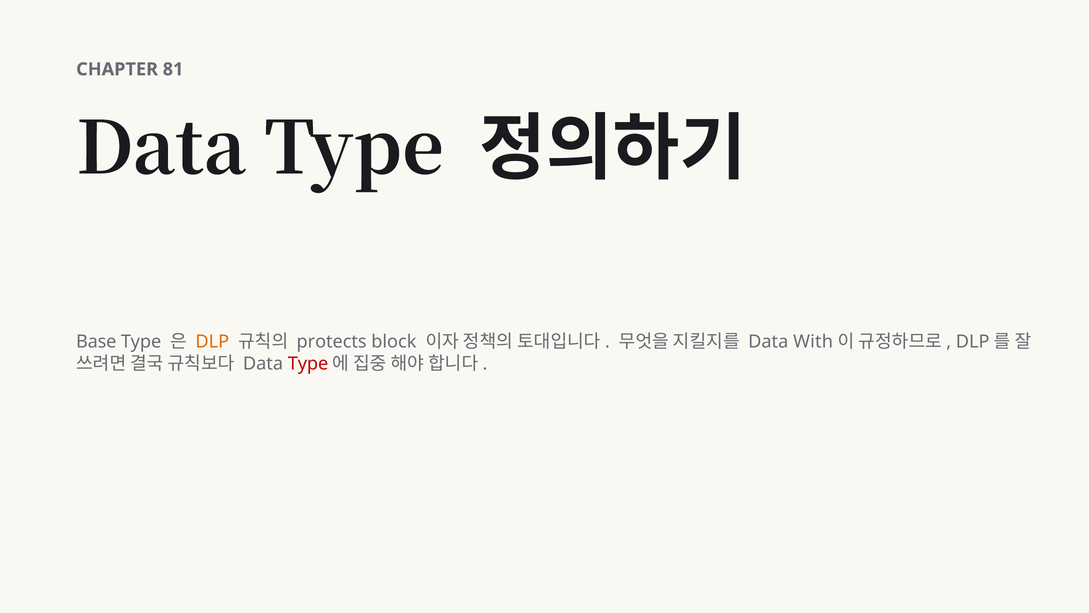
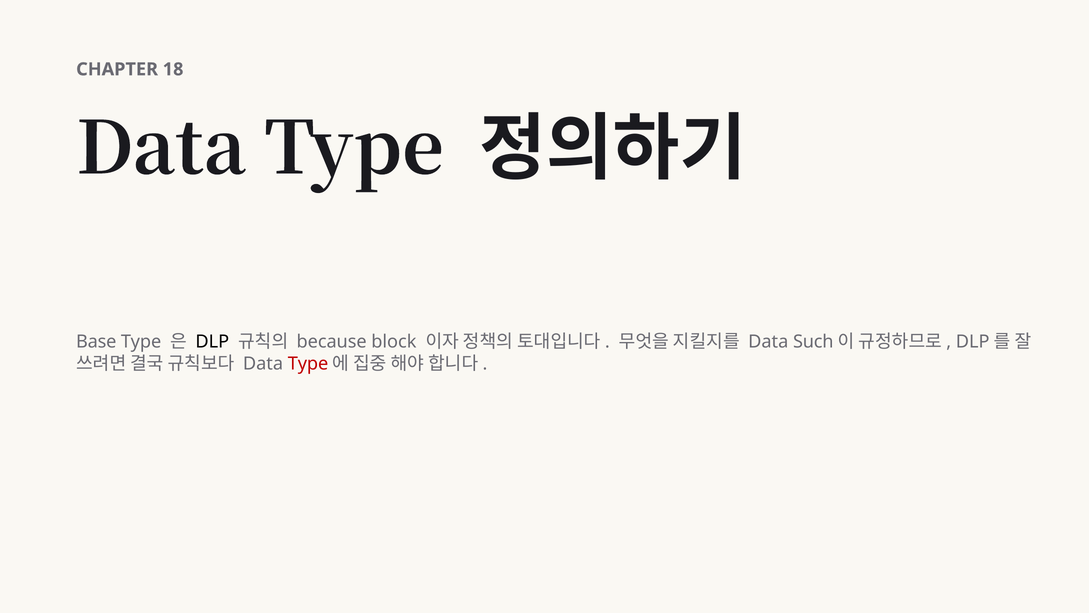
81: 81 -> 18
DLP at (212, 342) colour: orange -> black
protects: protects -> because
With: With -> Such
